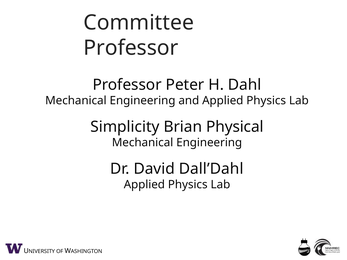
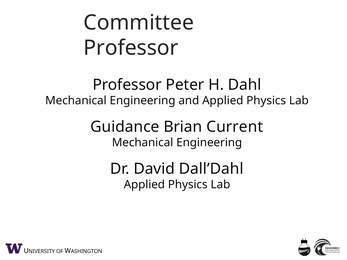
Simplicity: Simplicity -> Guidance
Physical: Physical -> Current
